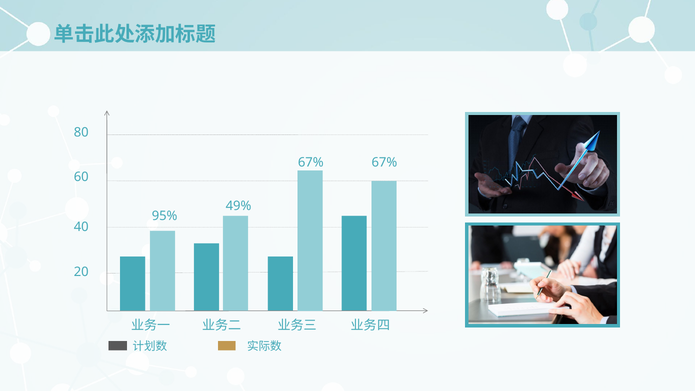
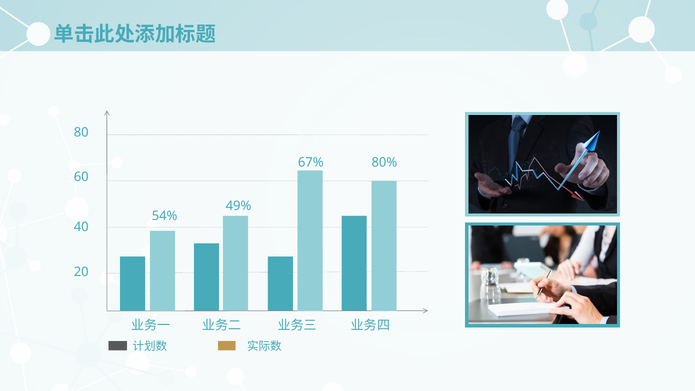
67% 67%: 67% -> 80%
95%: 95% -> 54%
